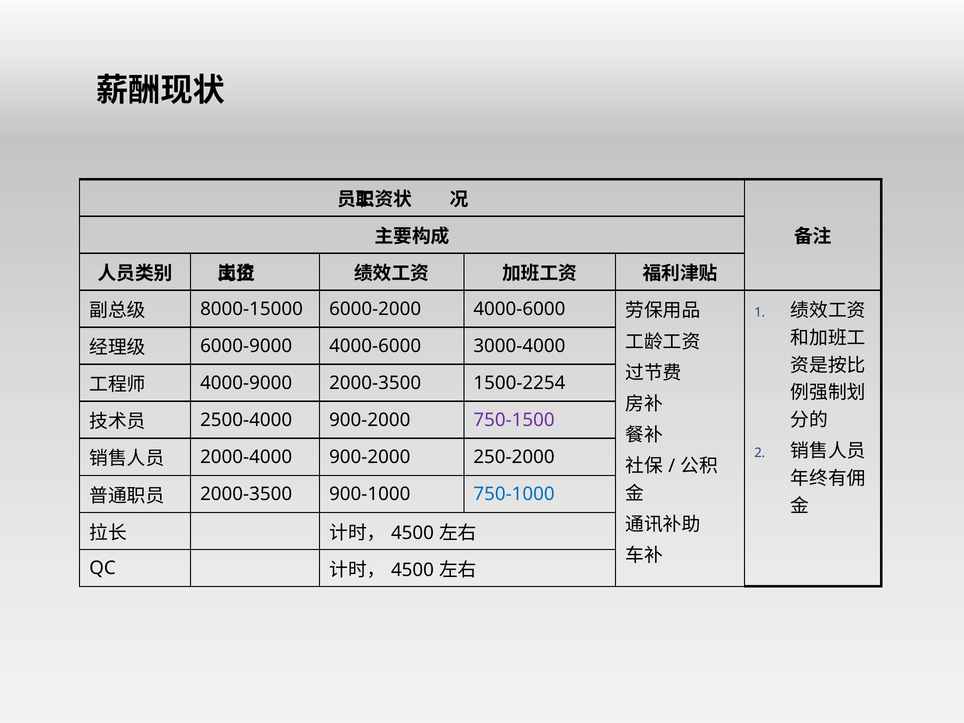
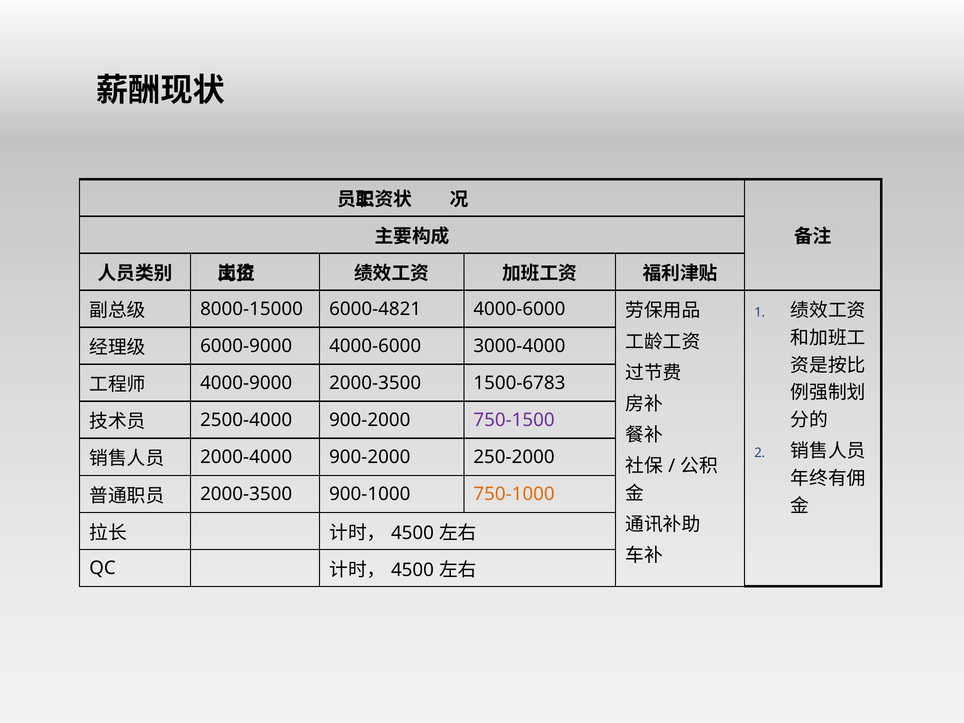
6000-2000: 6000-2000 -> 6000-4821
1500-2254: 1500-2254 -> 1500-6783
750-1000 colour: blue -> orange
